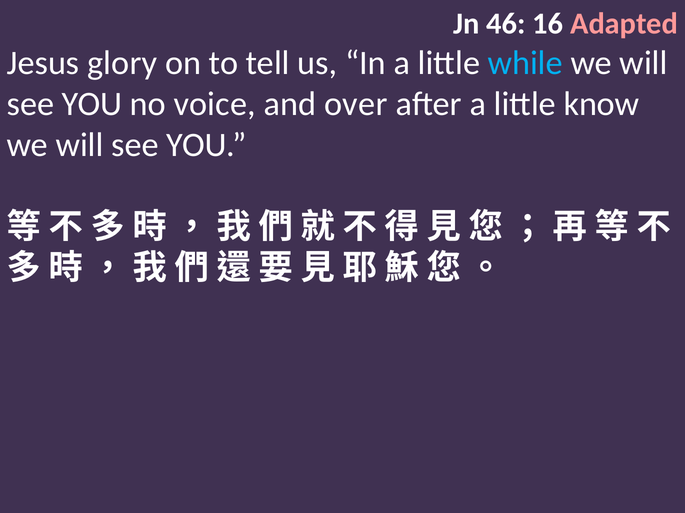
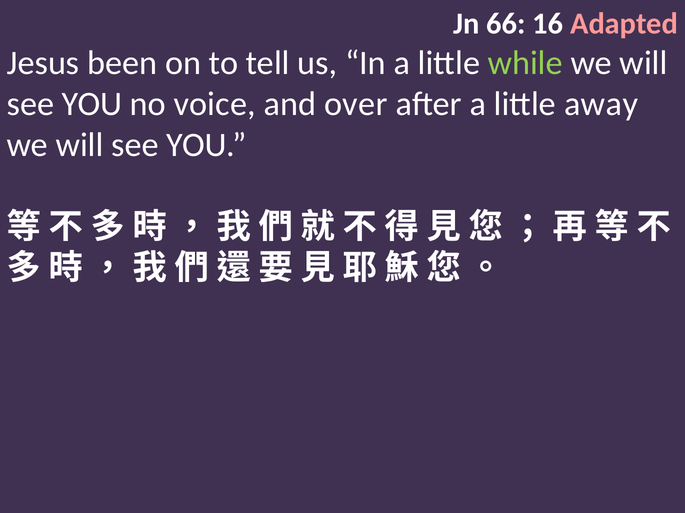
46: 46 -> 66
glory: glory -> been
while colour: light blue -> light green
know: know -> away
